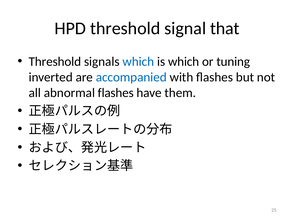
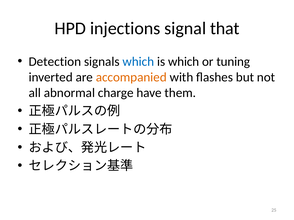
HPD threshold: threshold -> injections
Threshold at (55, 62): Threshold -> Detection
accompanied colour: blue -> orange
abnormal flashes: flashes -> charge
